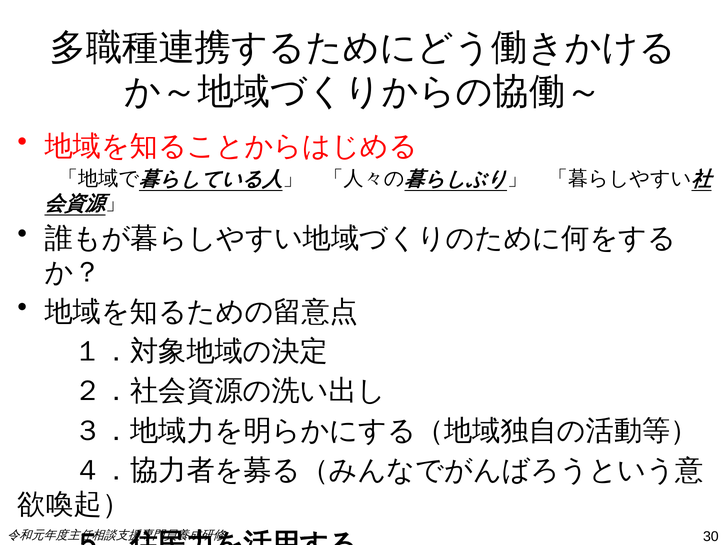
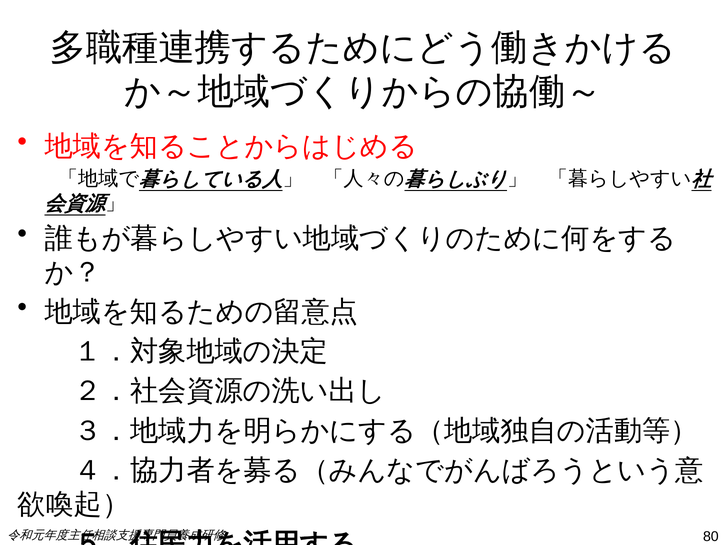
30: 30 -> 80
